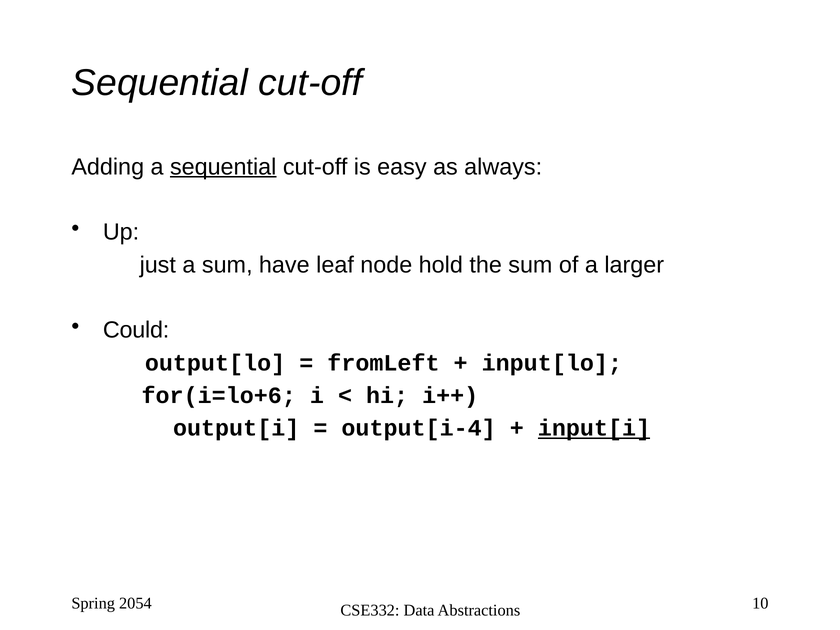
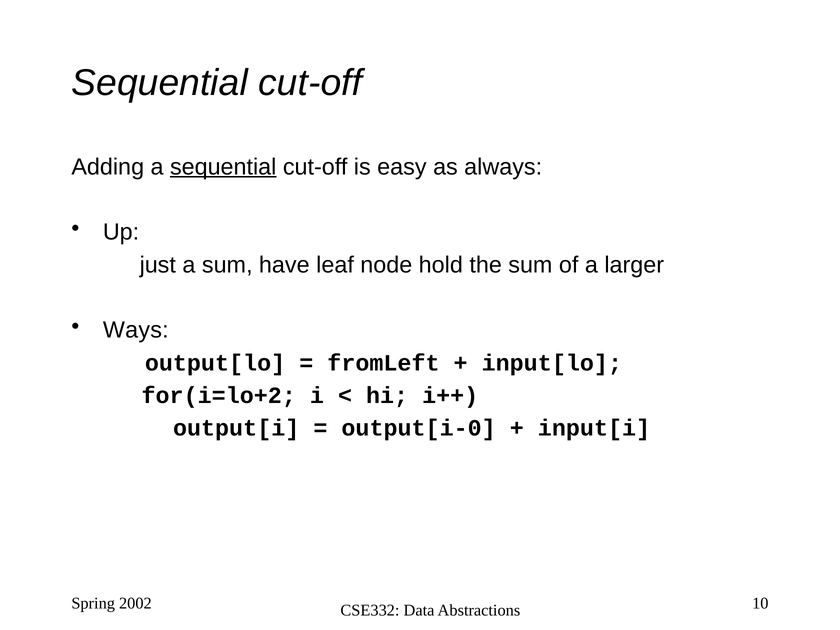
Could: Could -> Ways
for(i=lo+6: for(i=lo+6 -> for(i=lo+2
output[i-4: output[i-4 -> output[i-0
input[i underline: present -> none
2054: 2054 -> 2002
